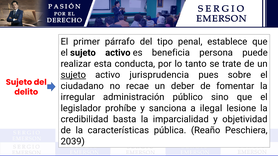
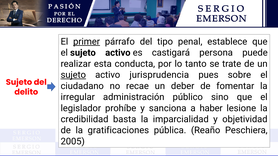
primer underline: none -> present
beneficia: beneficia -> castigará
ilegal: ilegal -> haber
características: características -> gratificaciones
2039: 2039 -> 2005
